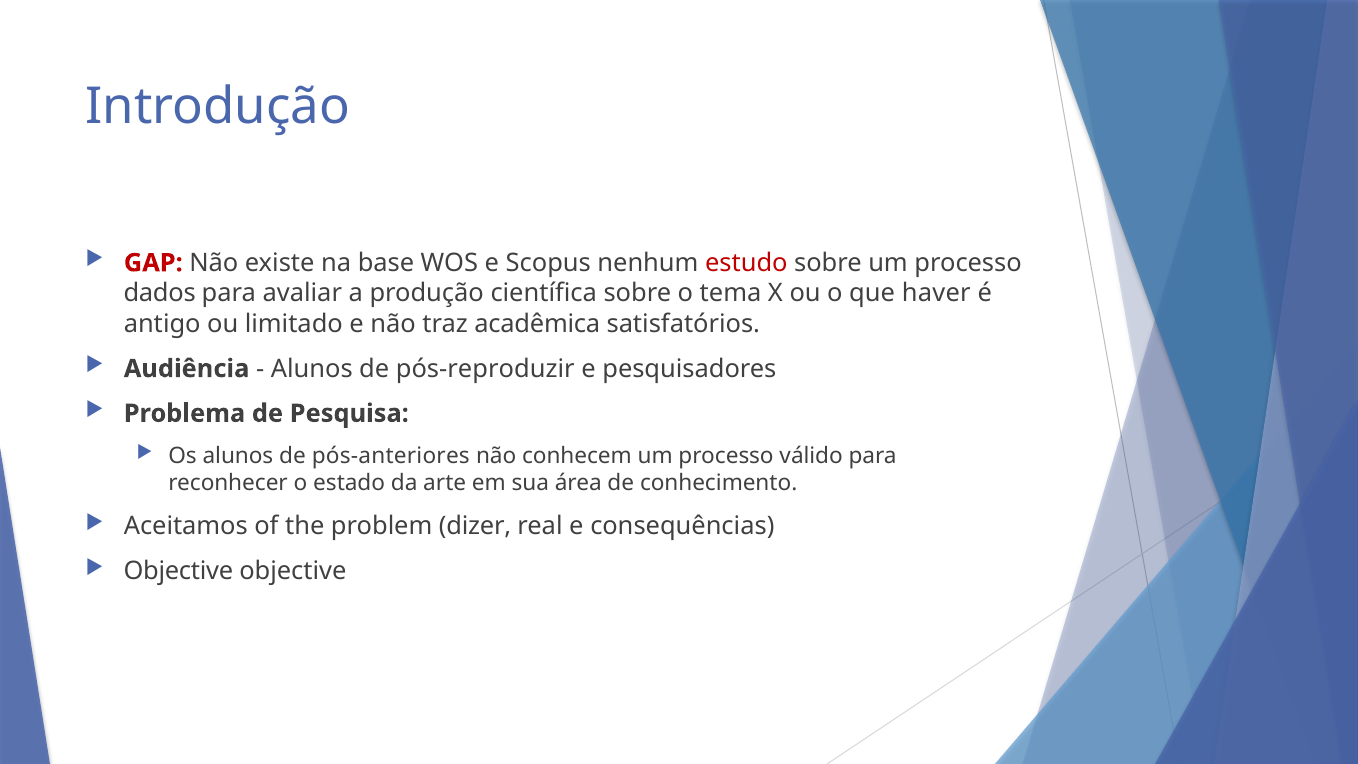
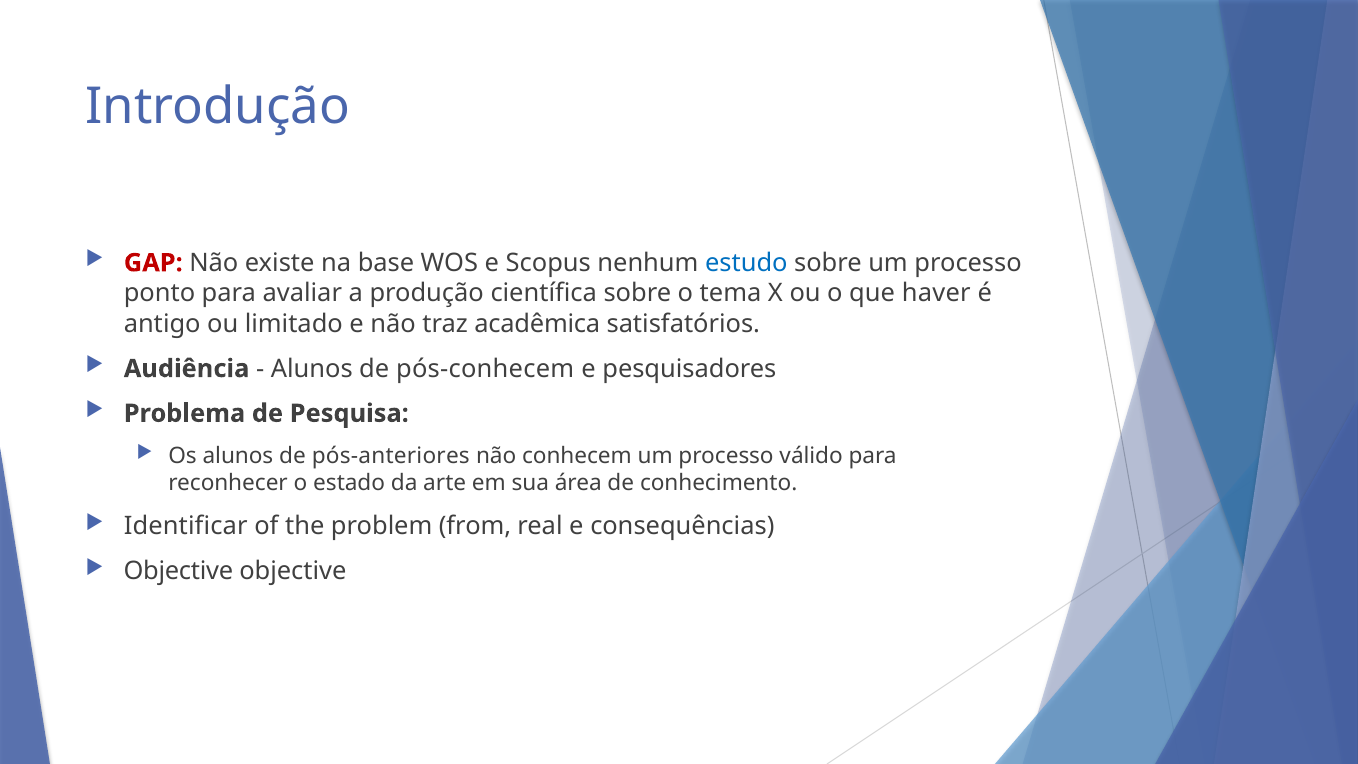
estudo colour: red -> blue
dados: dados -> ponto
pós-reproduzir: pós-reproduzir -> pós-conhecem
Aceitamos: Aceitamos -> Identificar
dizer: dizer -> from
